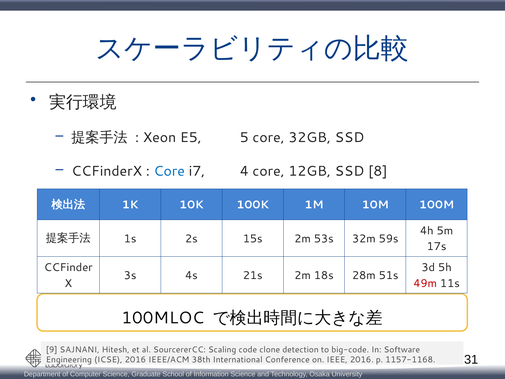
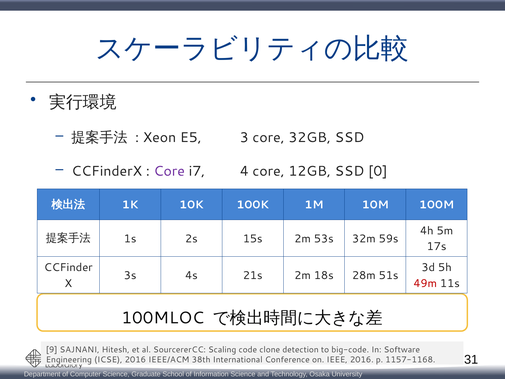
5: 5 -> 3
Core at (169, 171) colour: blue -> purple
8: 8 -> 0
